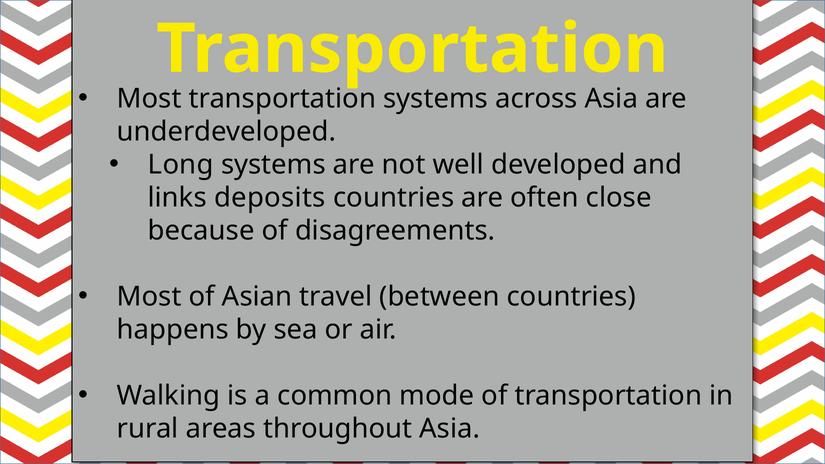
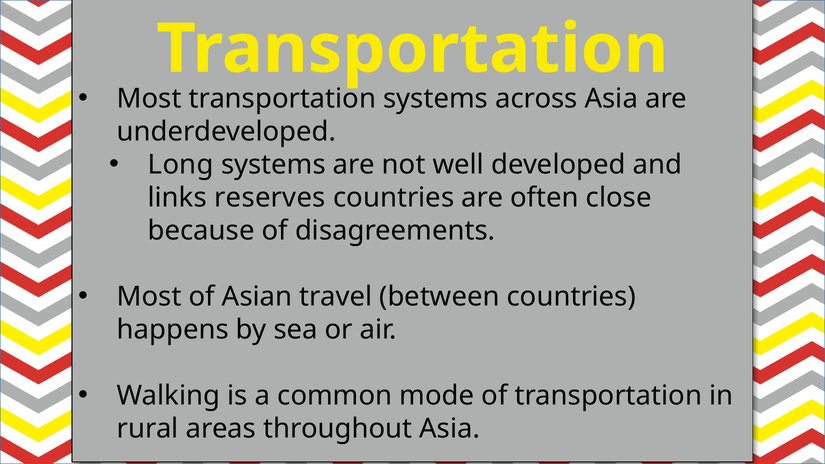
deposits: deposits -> reserves
